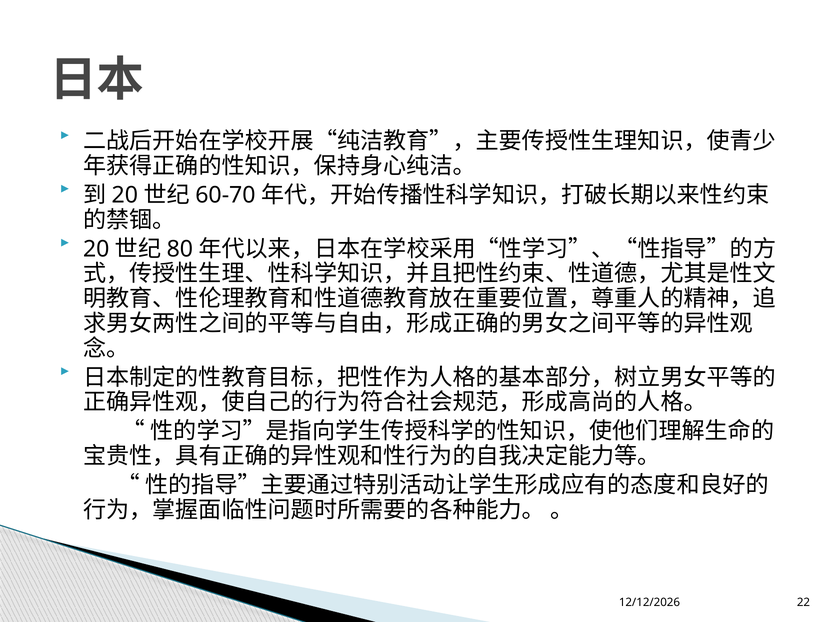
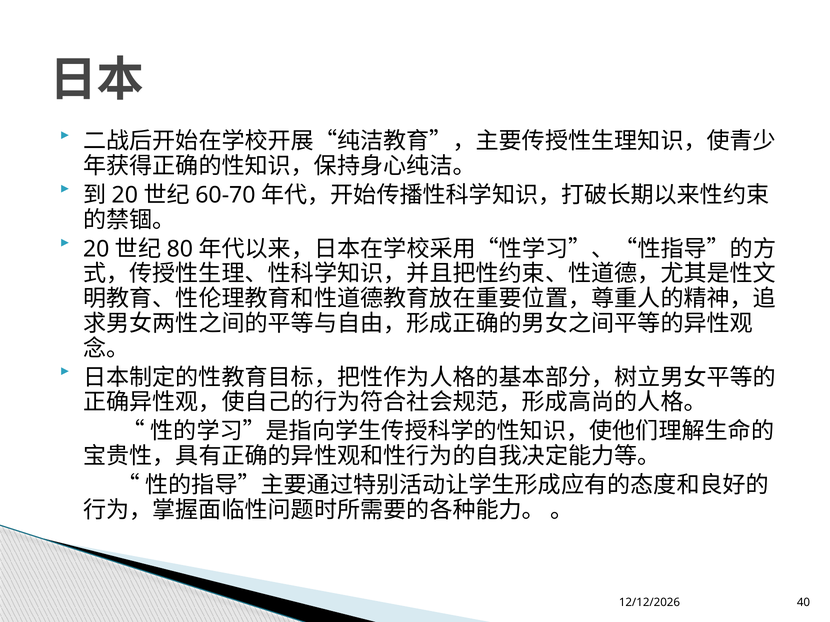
22: 22 -> 40
